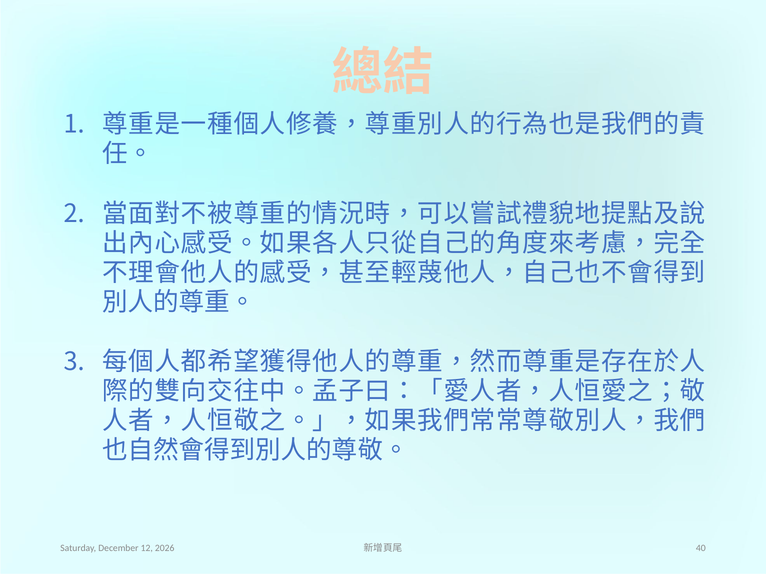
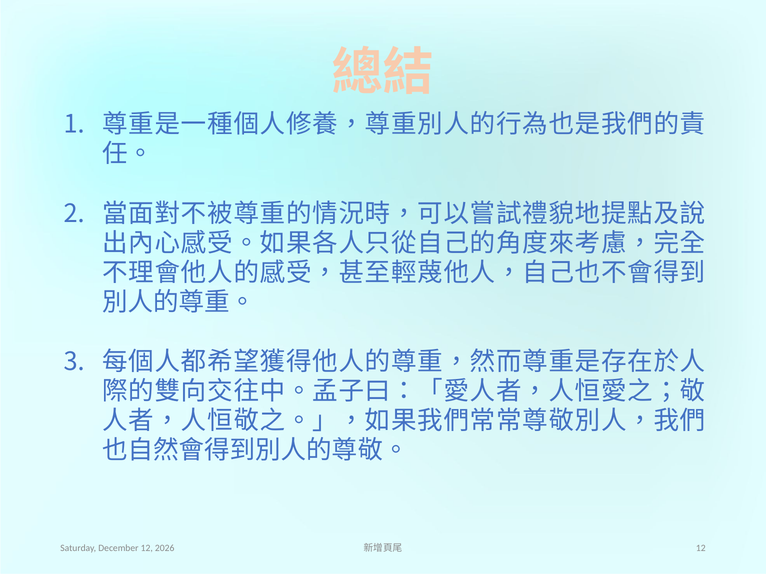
40 at (701, 548): 40 -> 12
